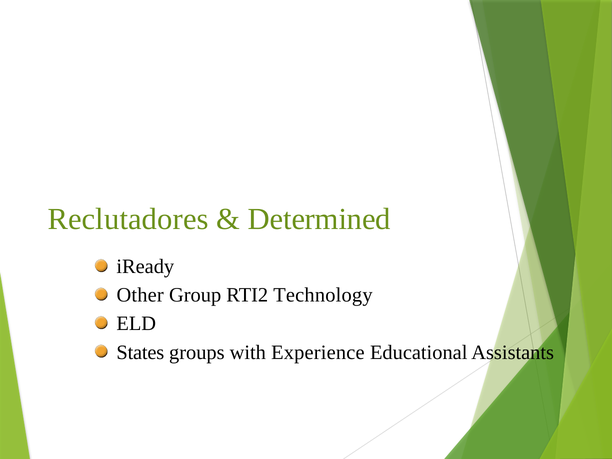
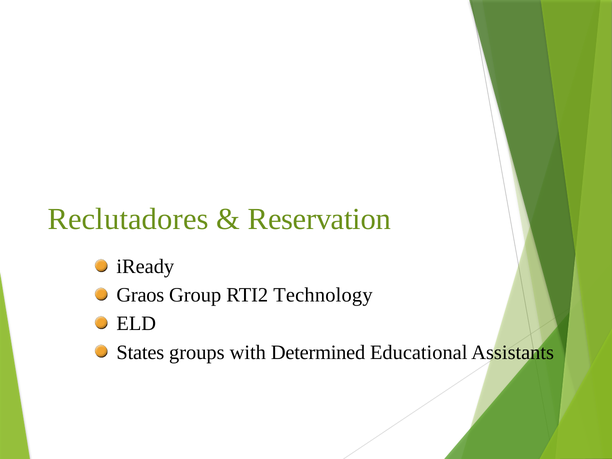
Determined: Determined -> Reservation
Other: Other -> Graos
Experience: Experience -> Determined
